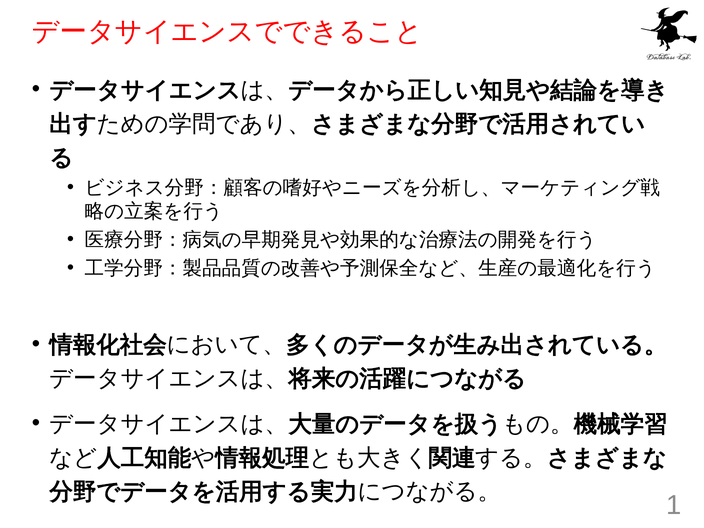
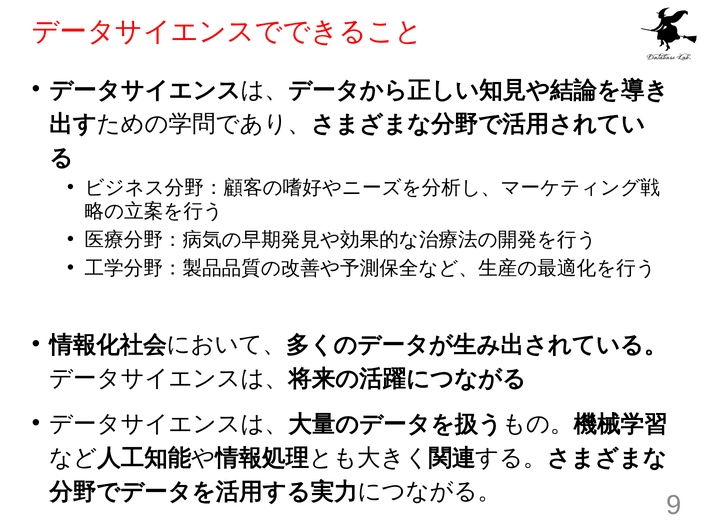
1: 1 -> 9
